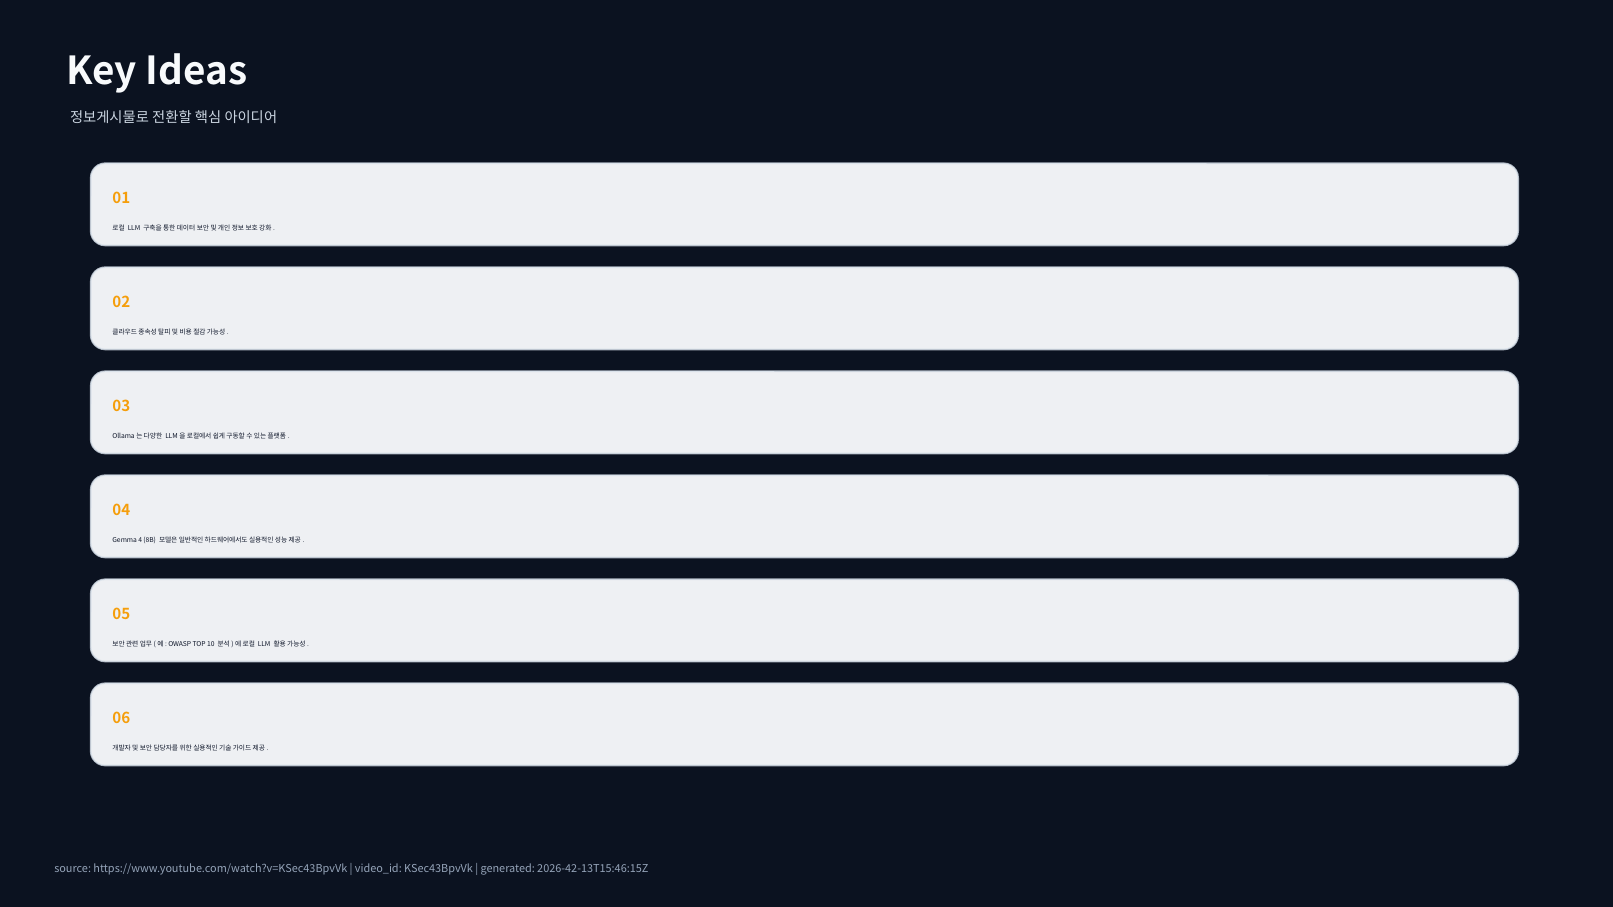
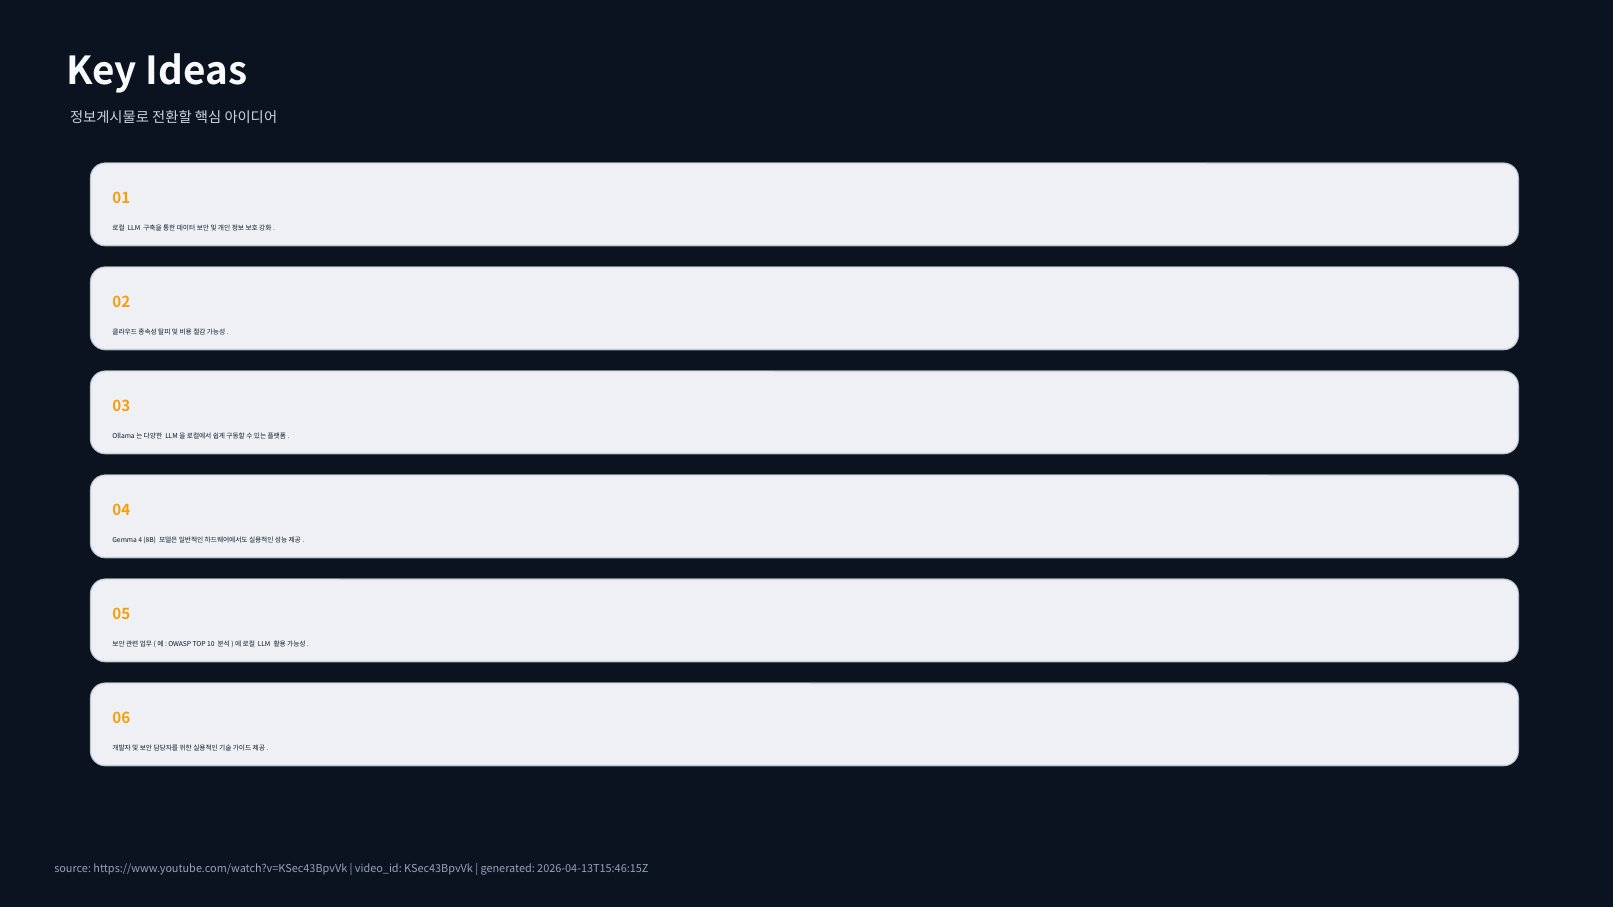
2026-42-13T15:46:15Z: 2026-42-13T15:46:15Z -> 2026-04-13T15:46:15Z
